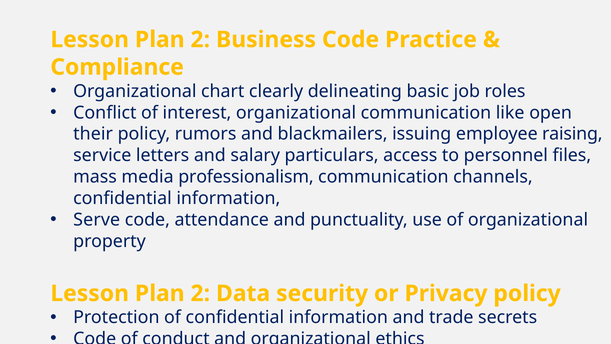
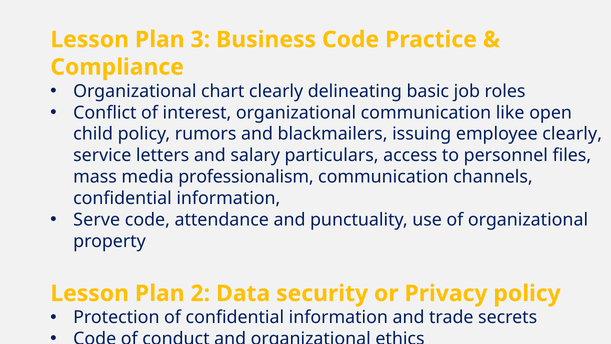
2 at (200, 40): 2 -> 3
their: their -> child
employee raising: raising -> clearly
